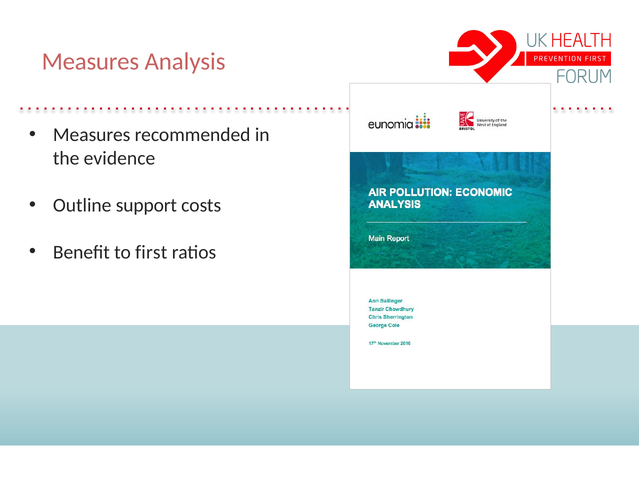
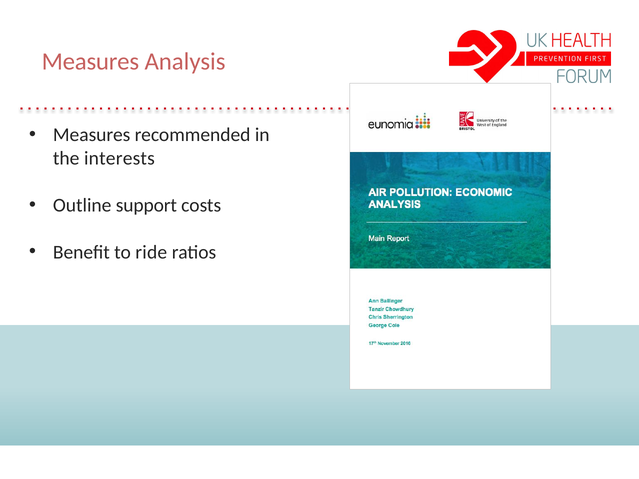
evidence: evidence -> interests
first: first -> ride
